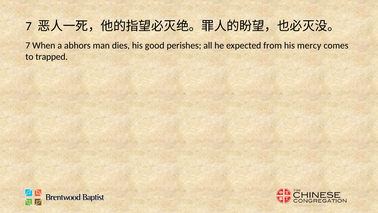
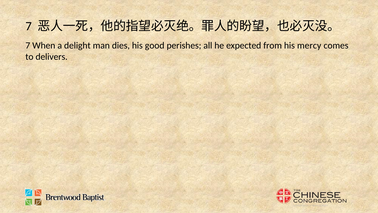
abhors: abhors -> delight
trapped: trapped -> delivers
